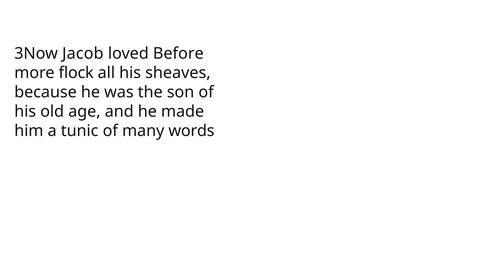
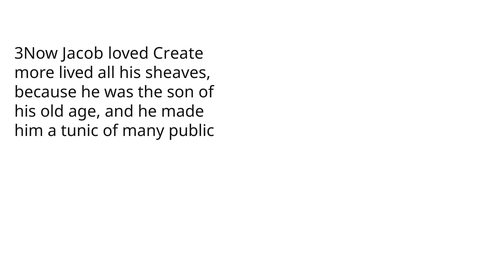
Before: Before -> Create
flock: flock -> lived
words: words -> public
